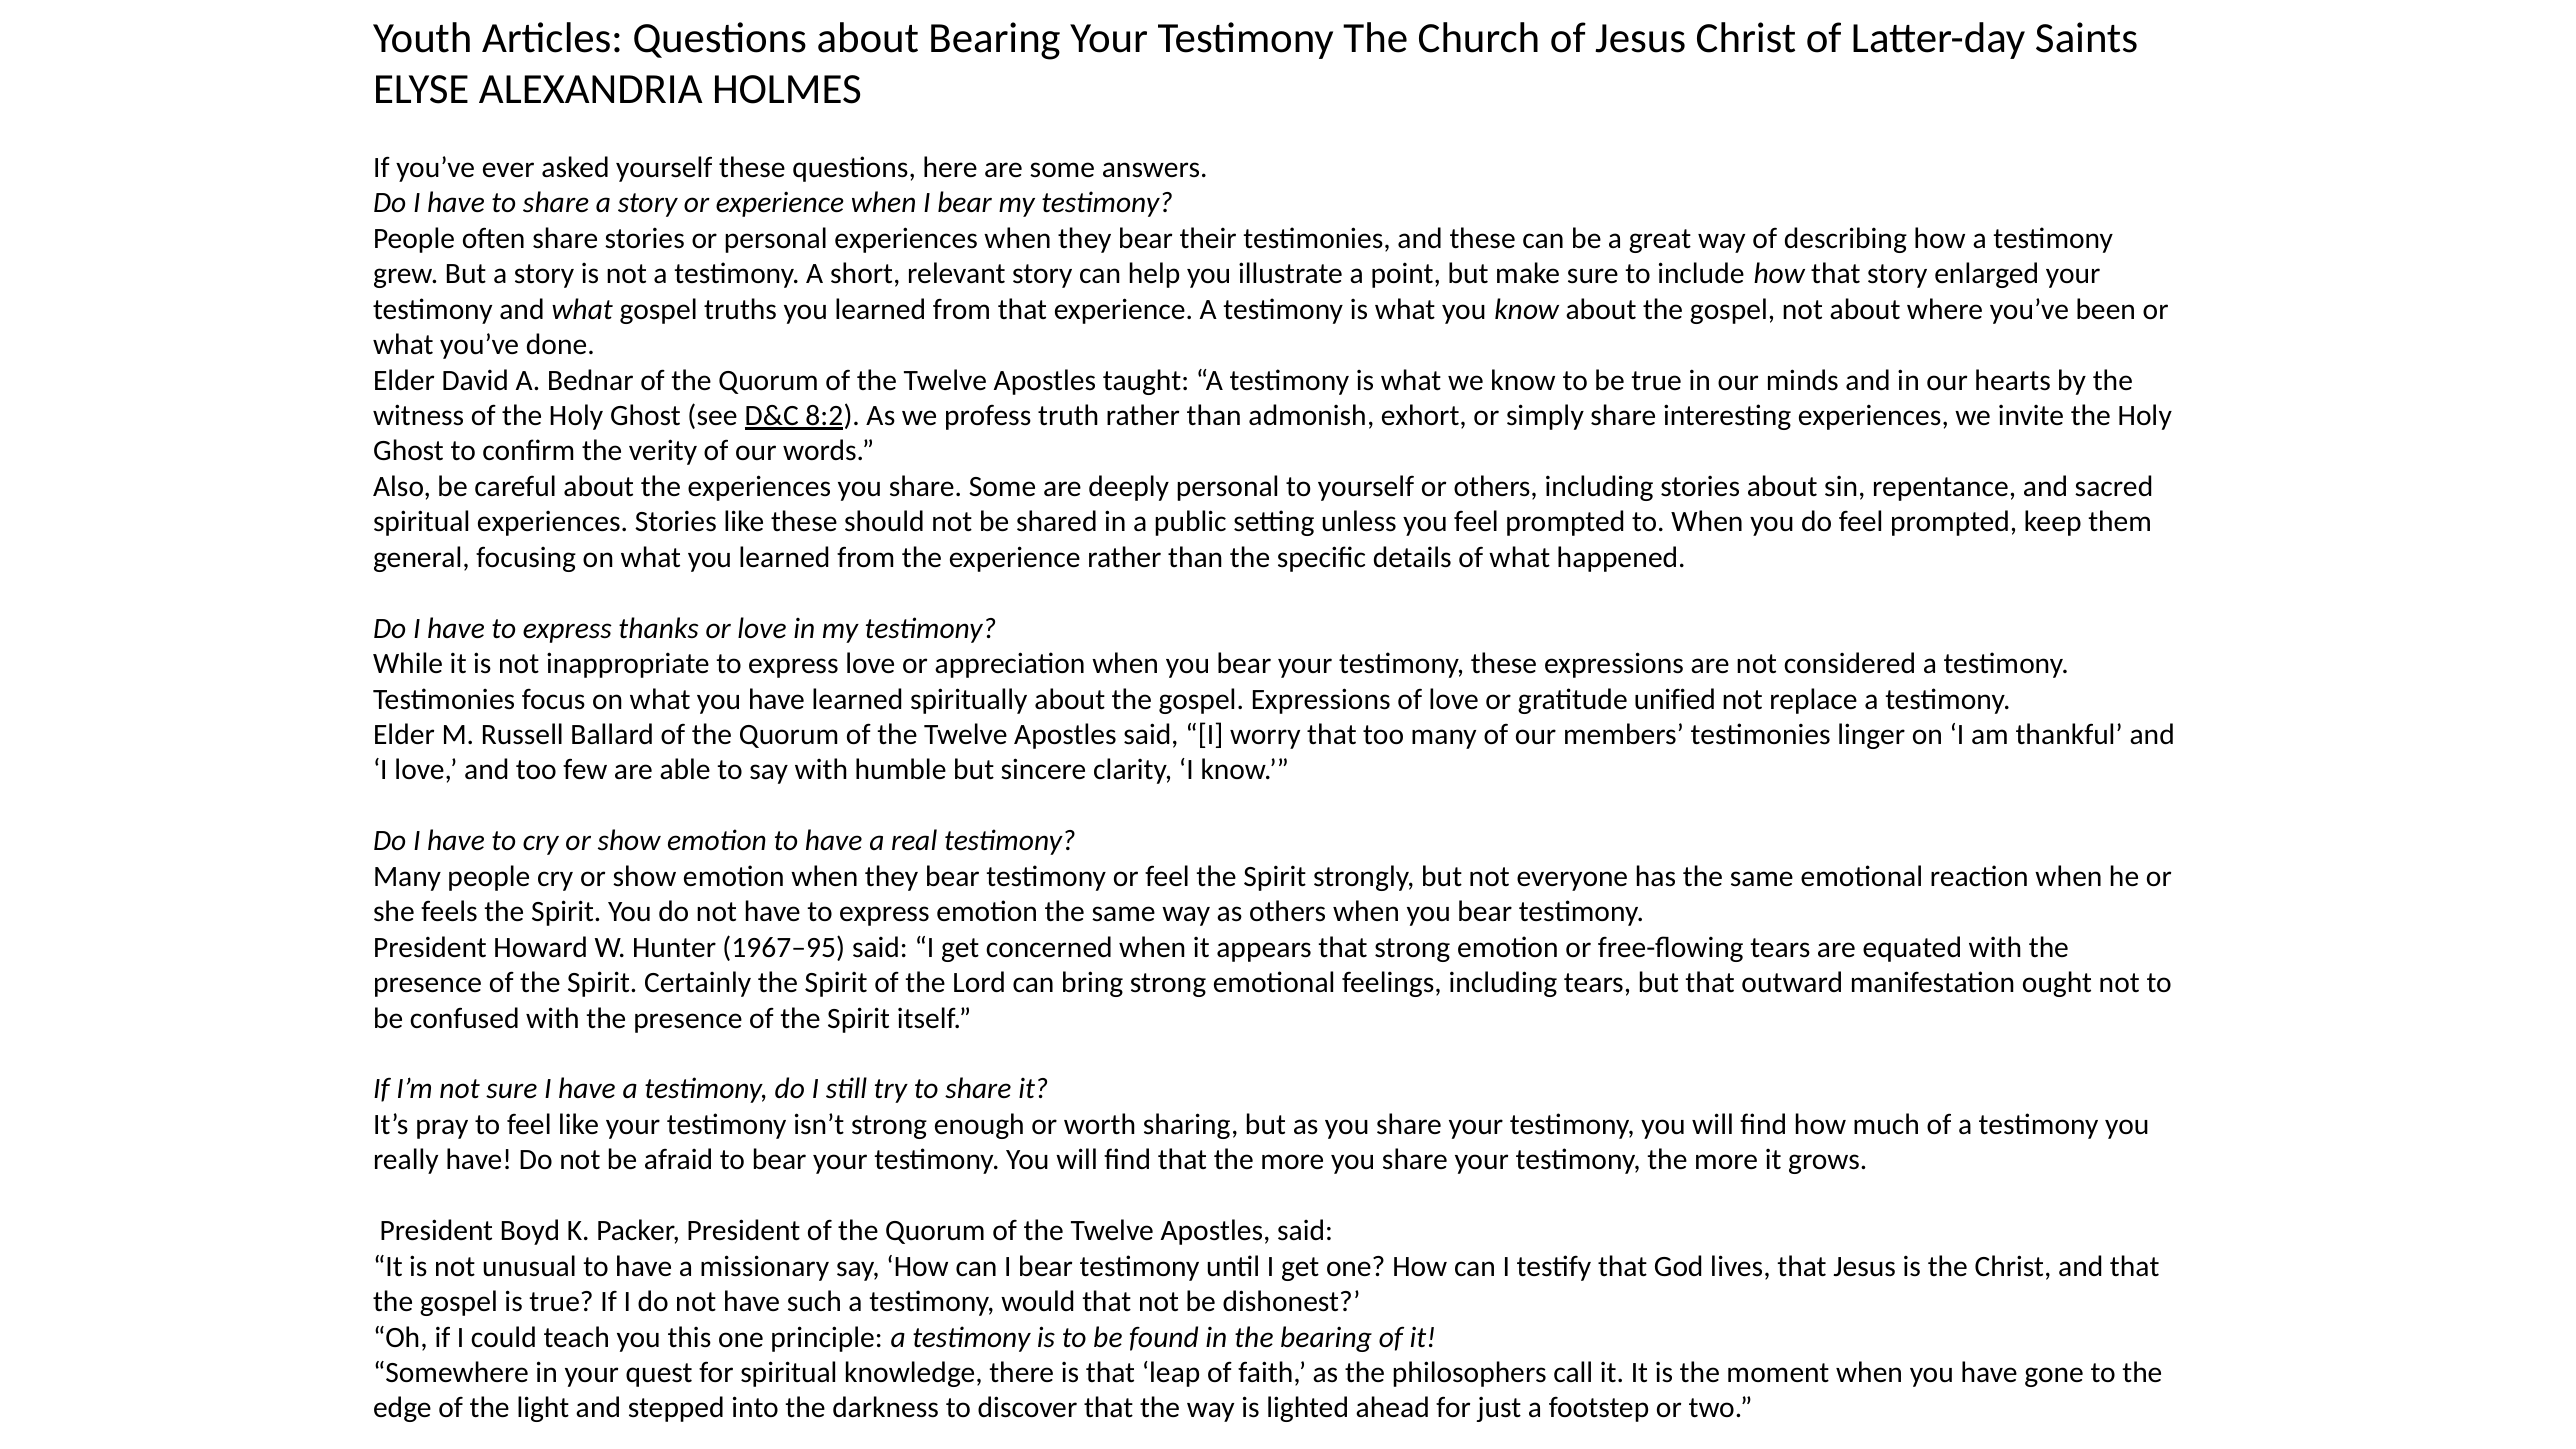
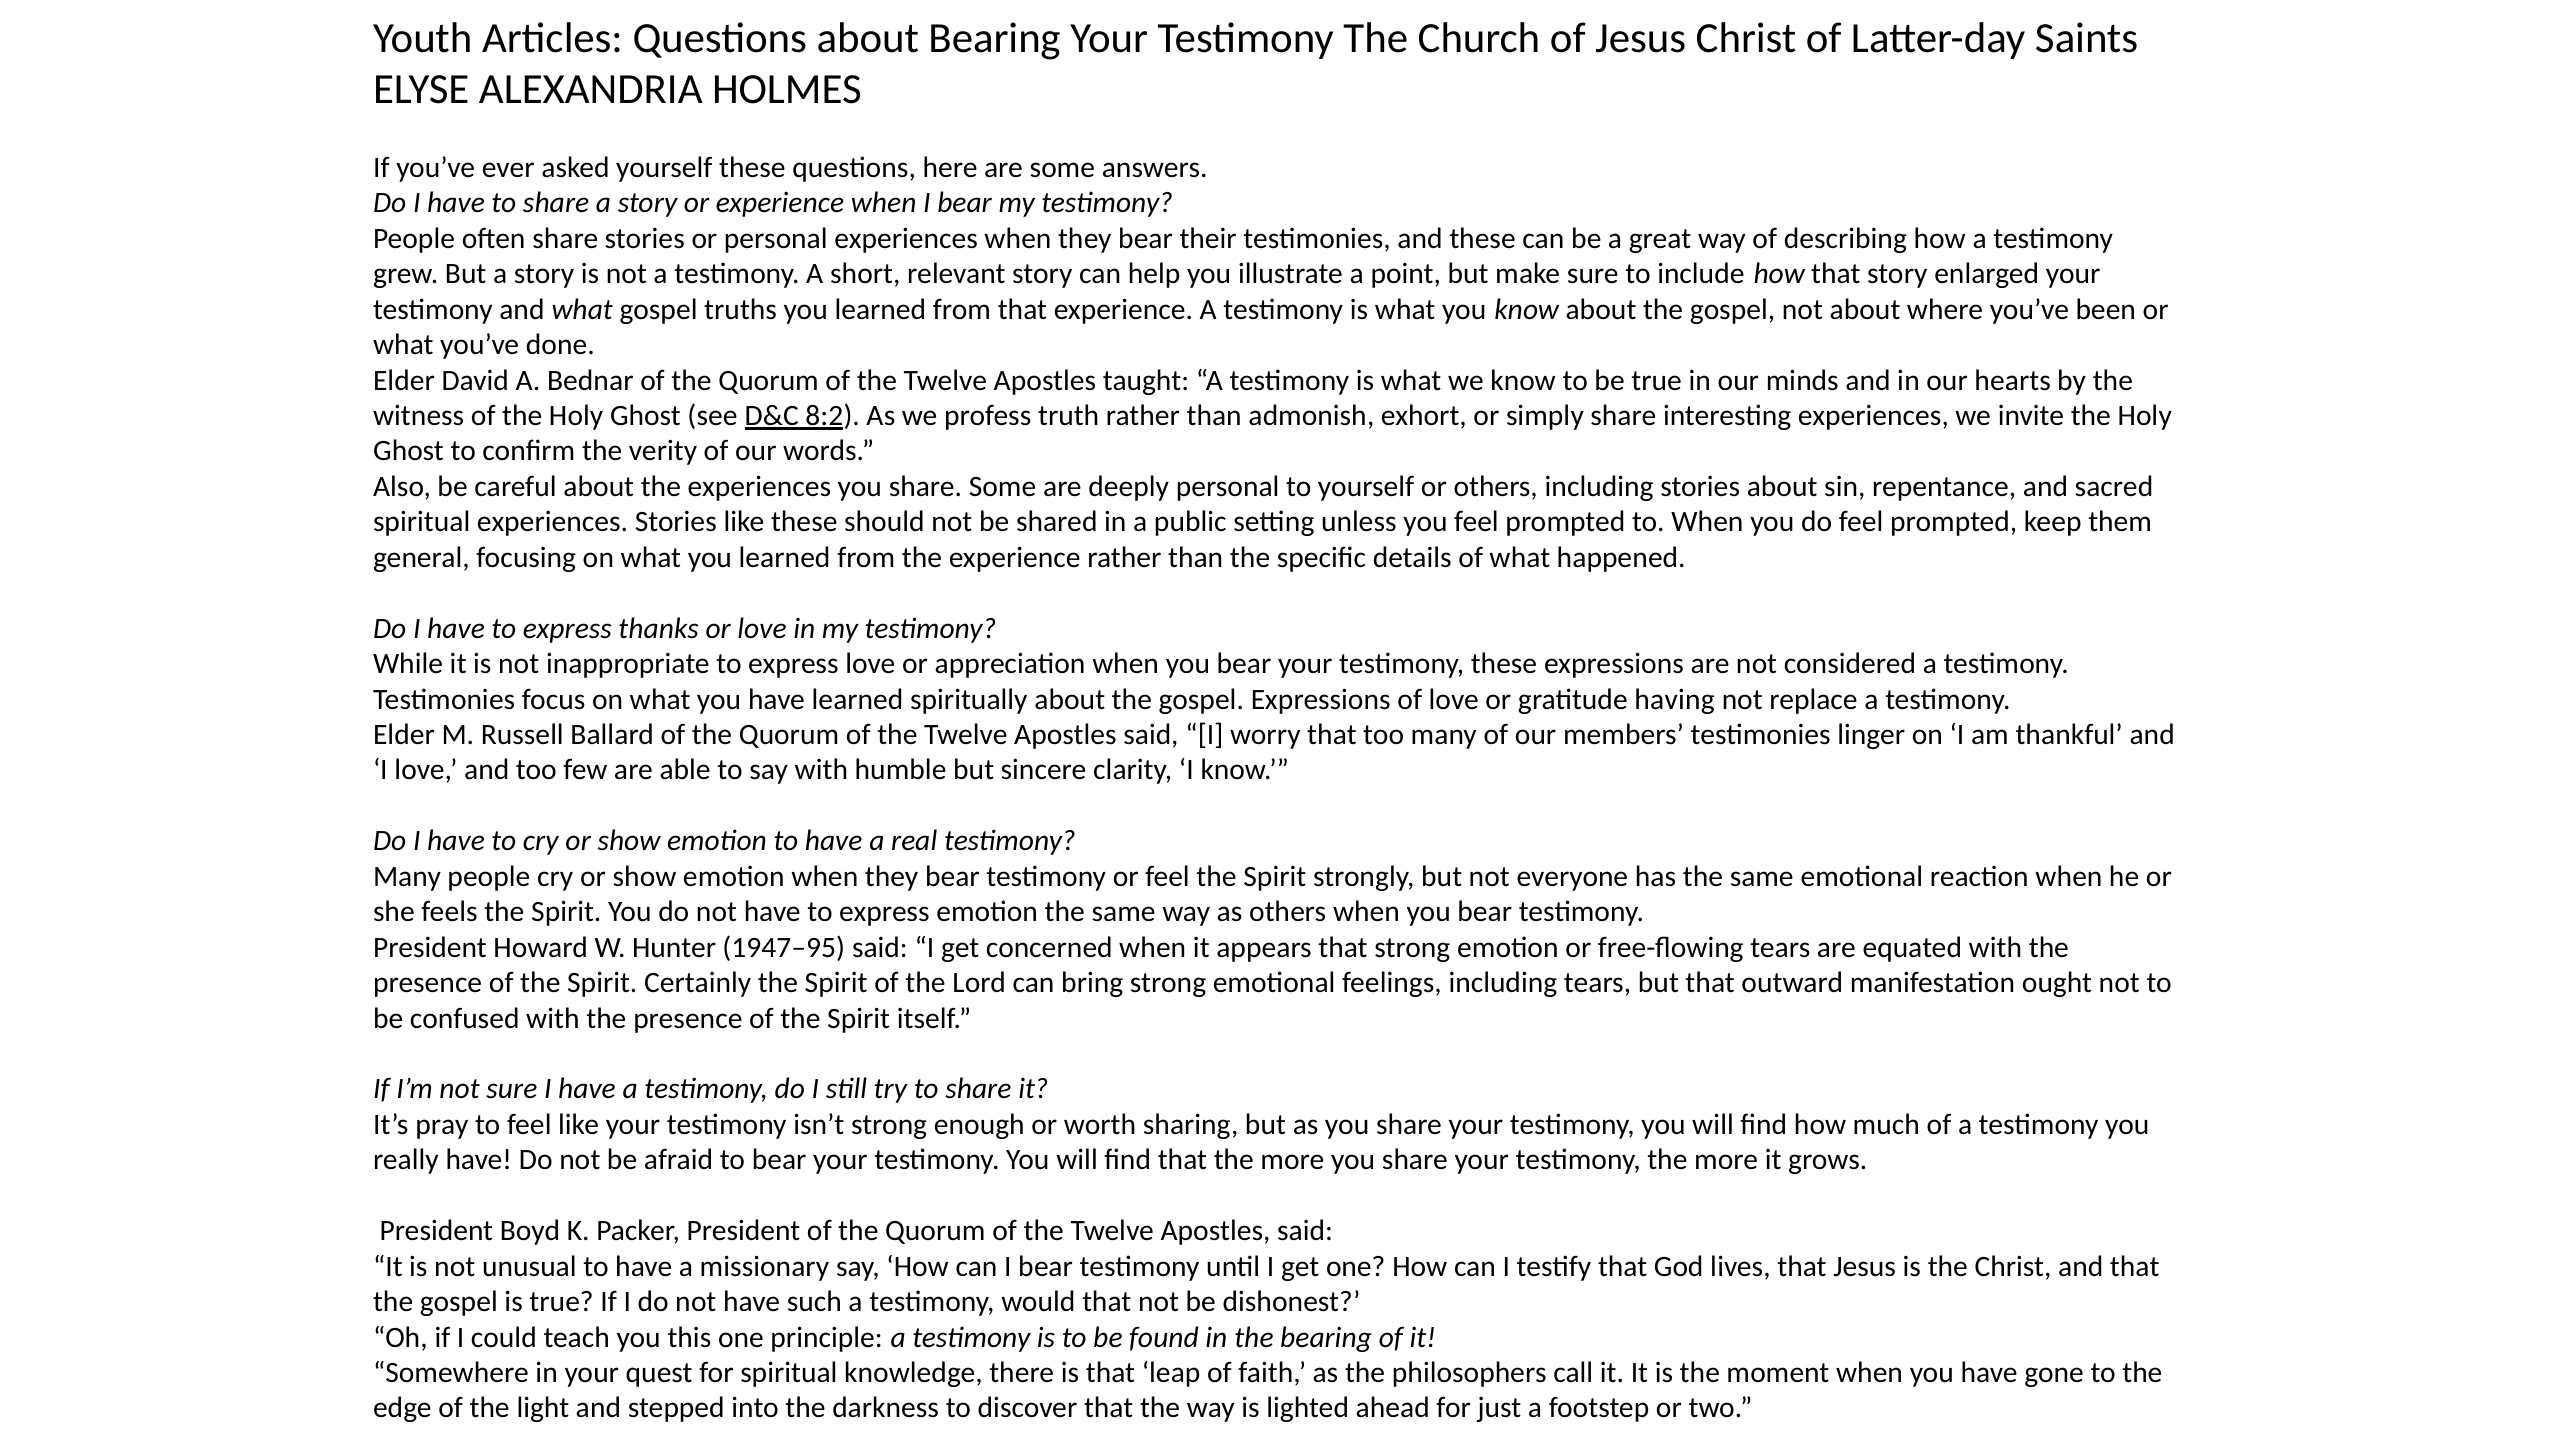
unified: unified -> having
1967–95: 1967–95 -> 1947–95
